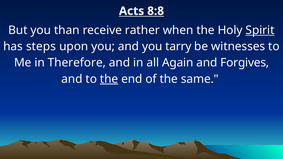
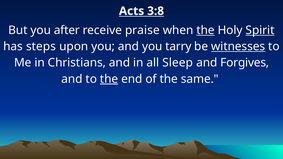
8:8: 8:8 -> 3:8
than: than -> after
rather: rather -> praise
the at (206, 30) underline: none -> present
witnesses underline: none -> present
Therefore: Therefore -> Christians
Again: Again -> Sleep
